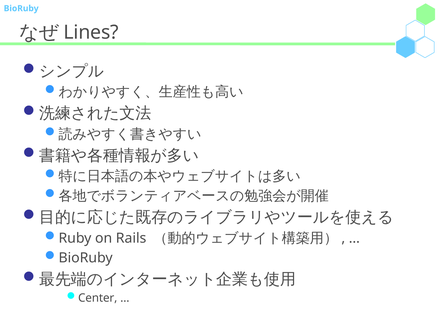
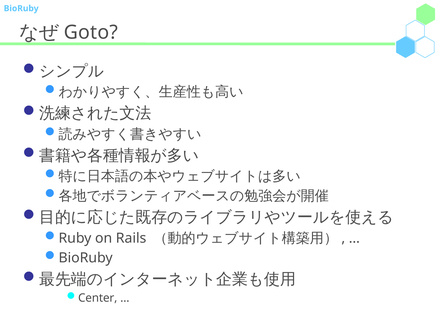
Lines: Lines -> Goto
